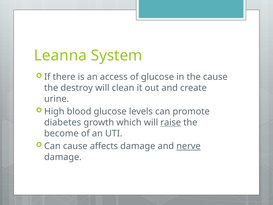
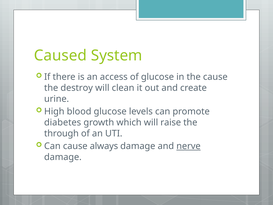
Leanna: Leanna -> Caused
raise underline: present -> none
become: become -> through
affects: affects -> always
